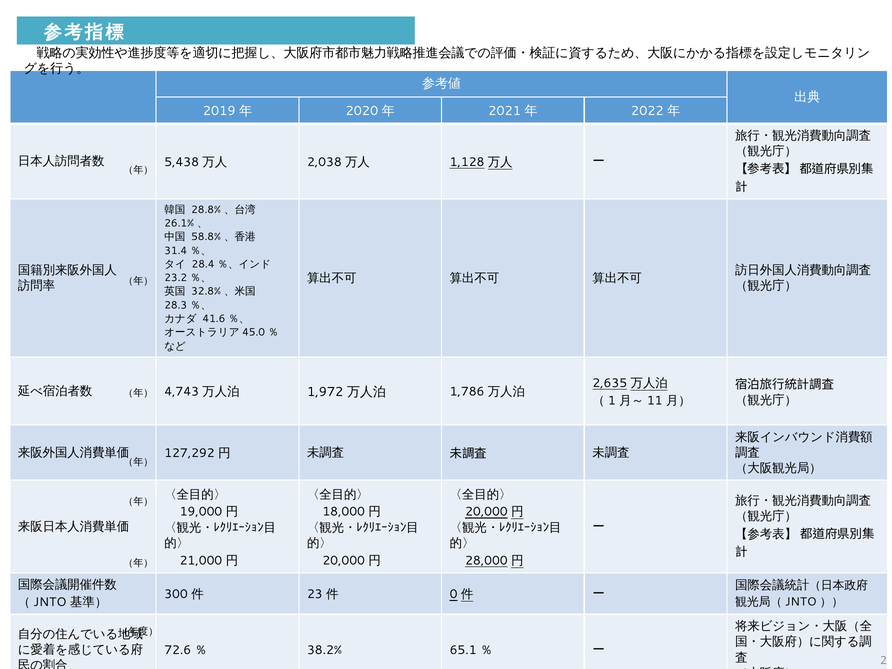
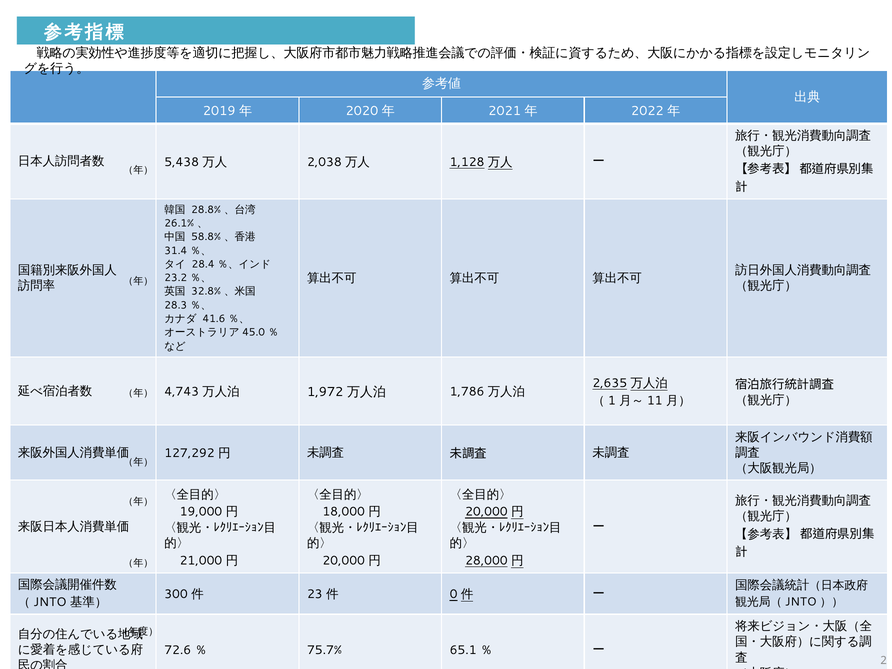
38.2%: 38.2% -> 75.7%
